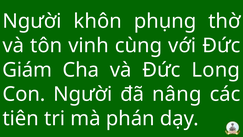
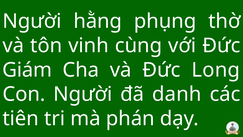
khôn: khôn -> hằng
nâng: nâng -> danh
